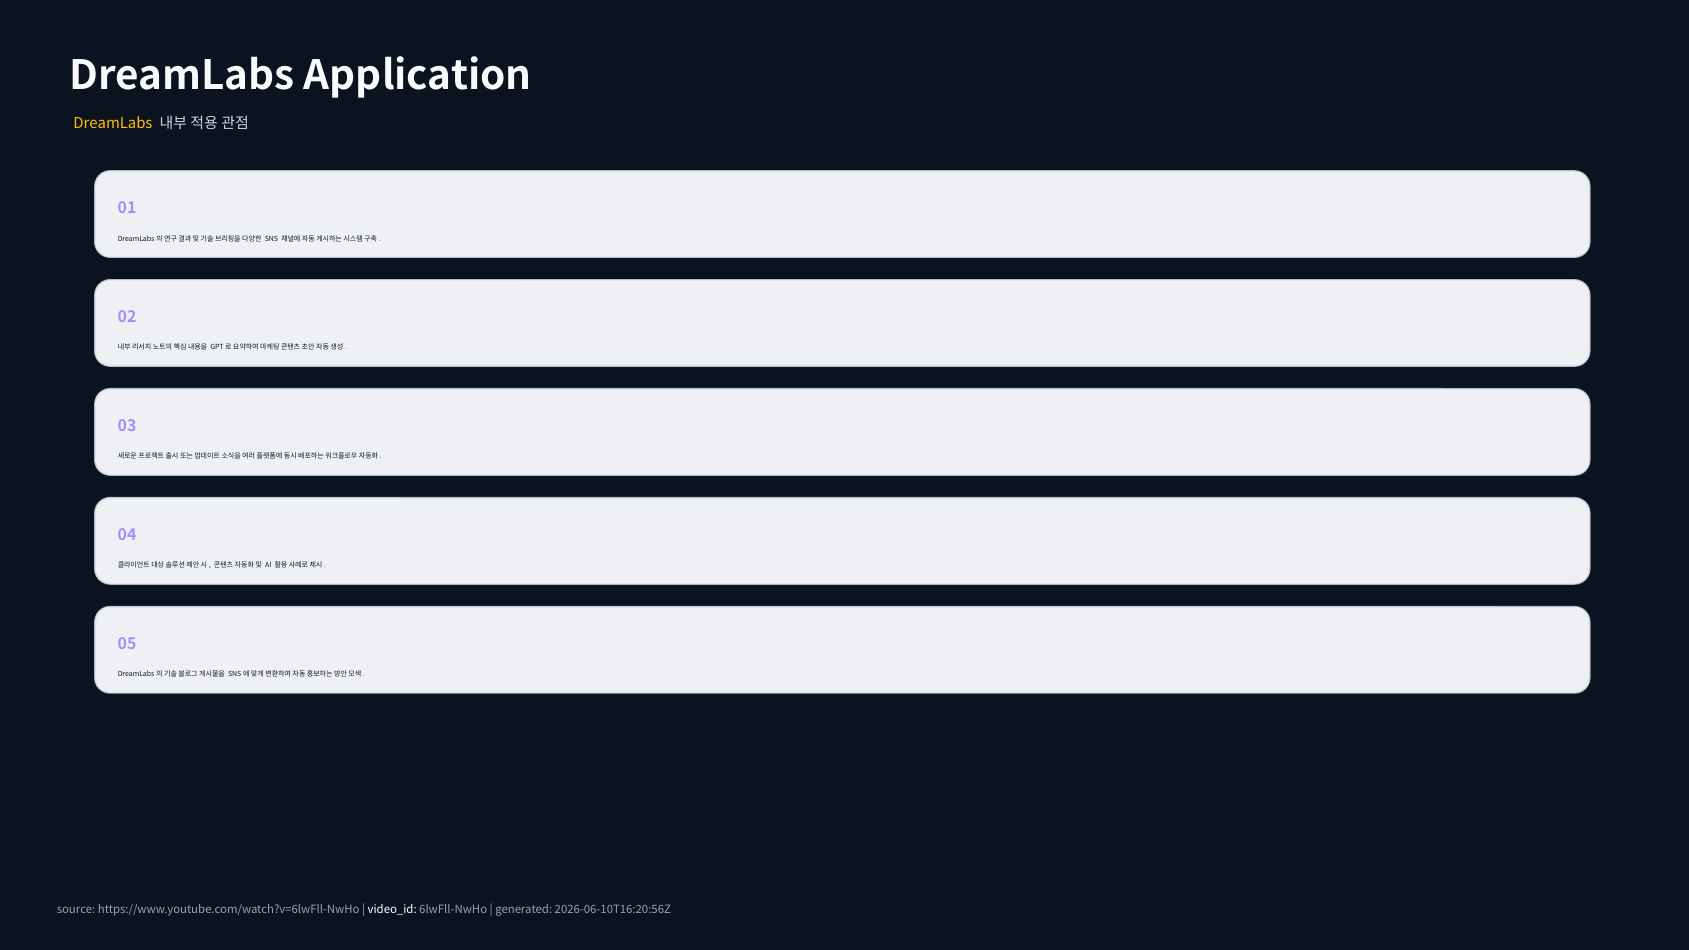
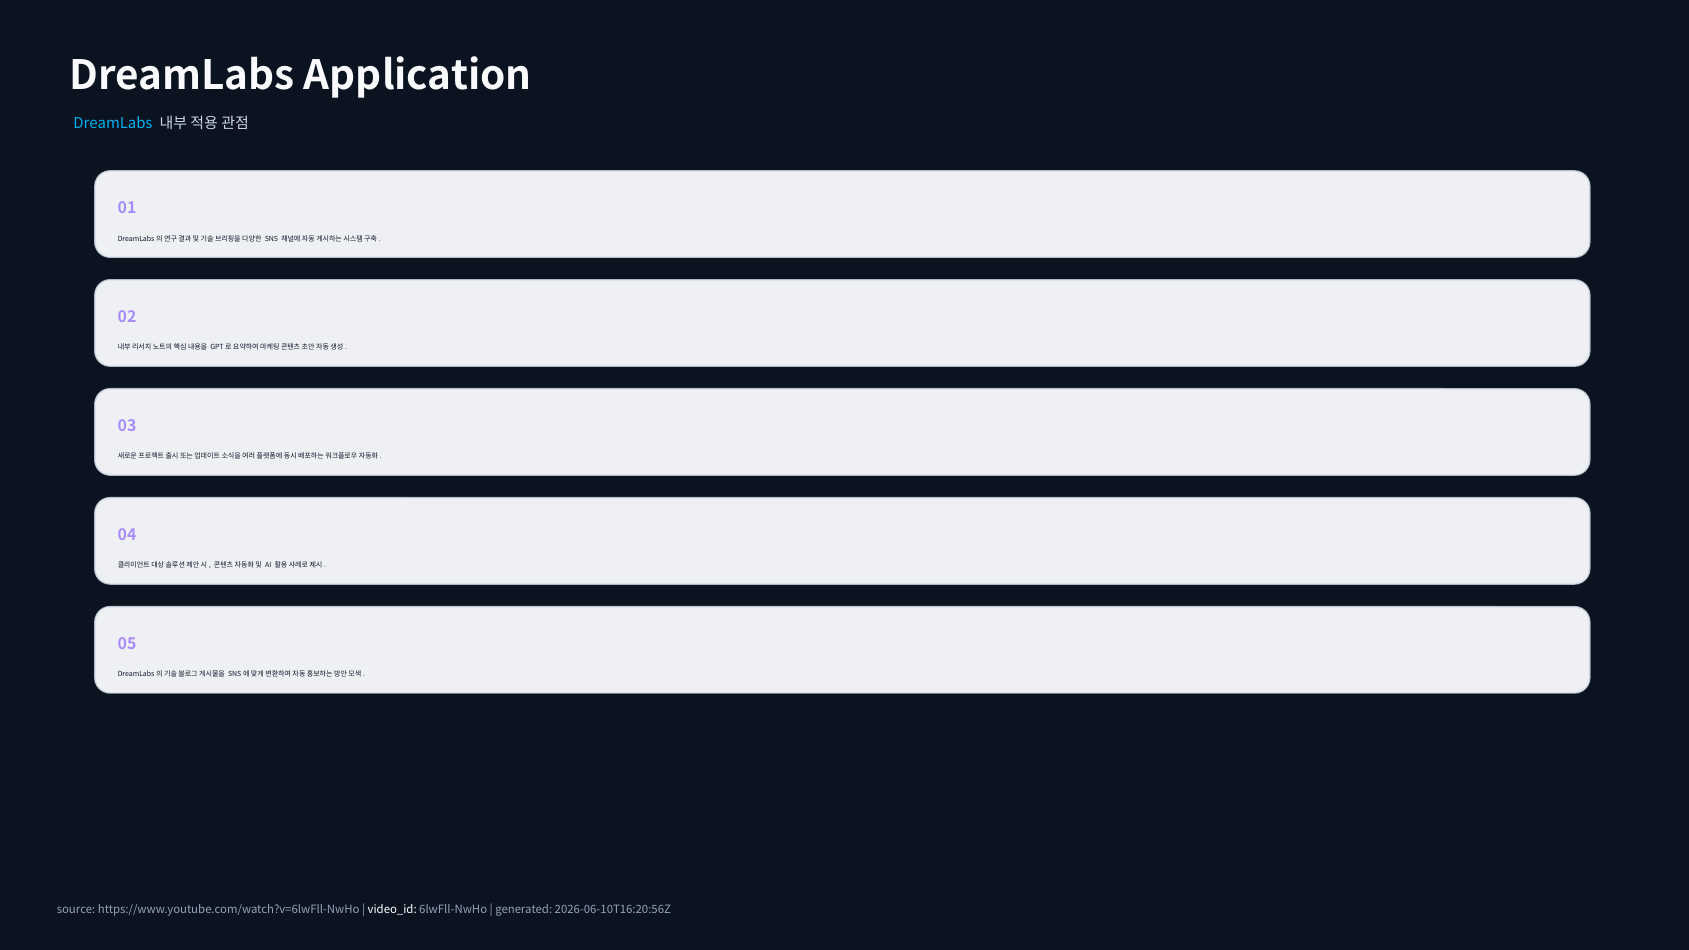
DreamLabs at (113, 124) colour: yellow -> light blue
